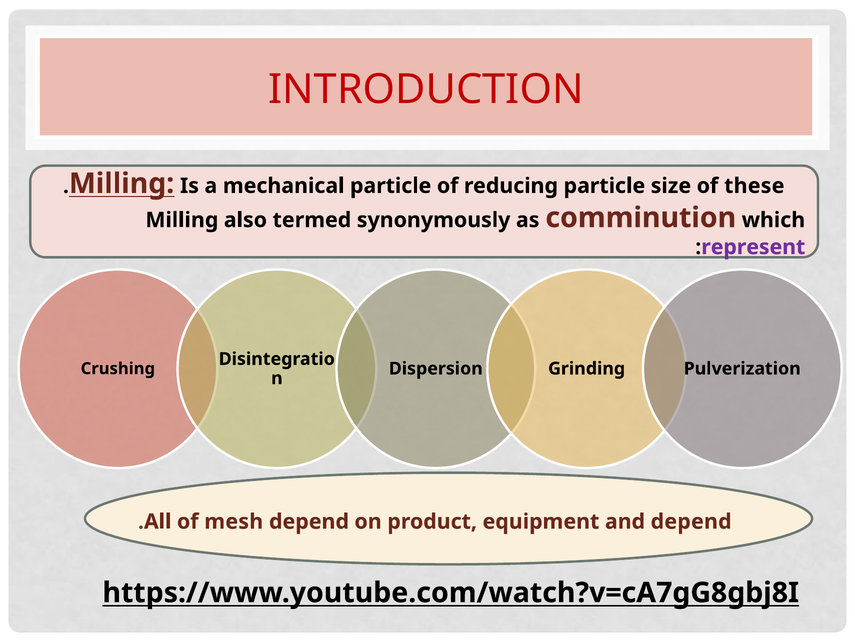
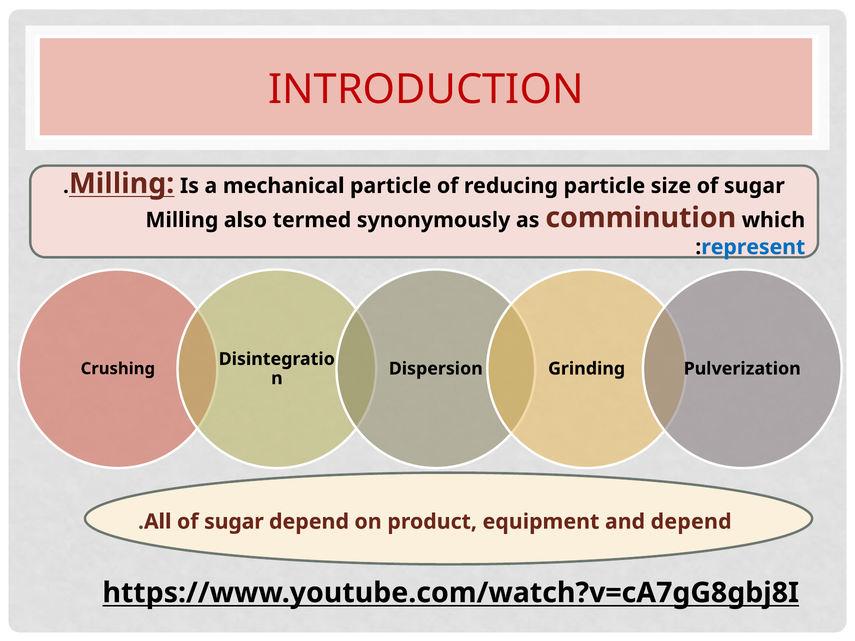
size of these: these -> sugar
represent colour: purple -> blue
All of mesh: mesh -> sugar
